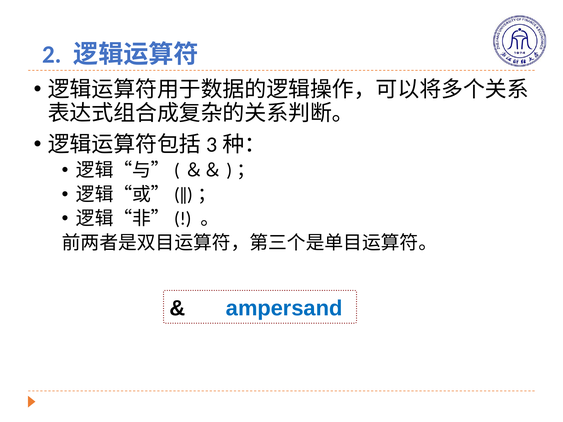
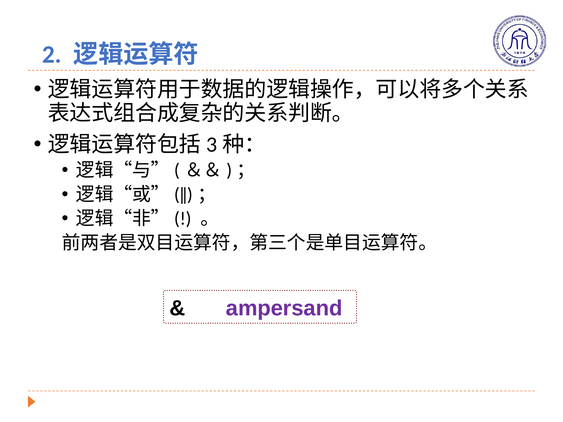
ampersand colour: blue -> purple
